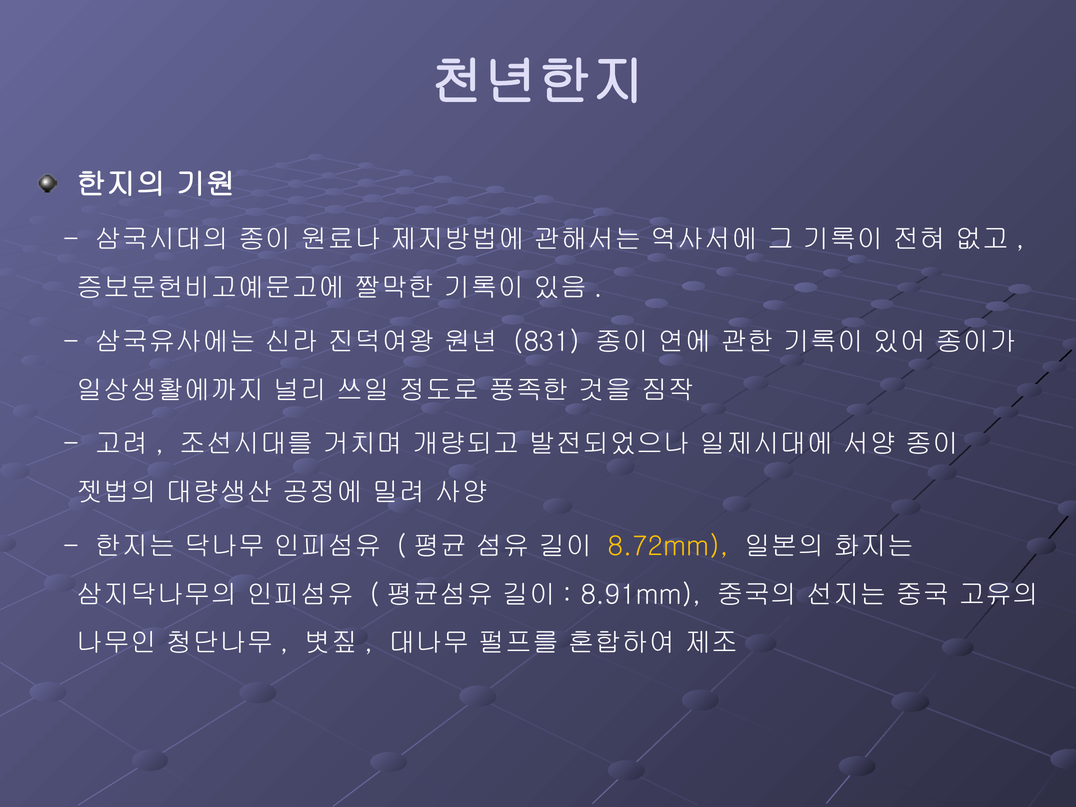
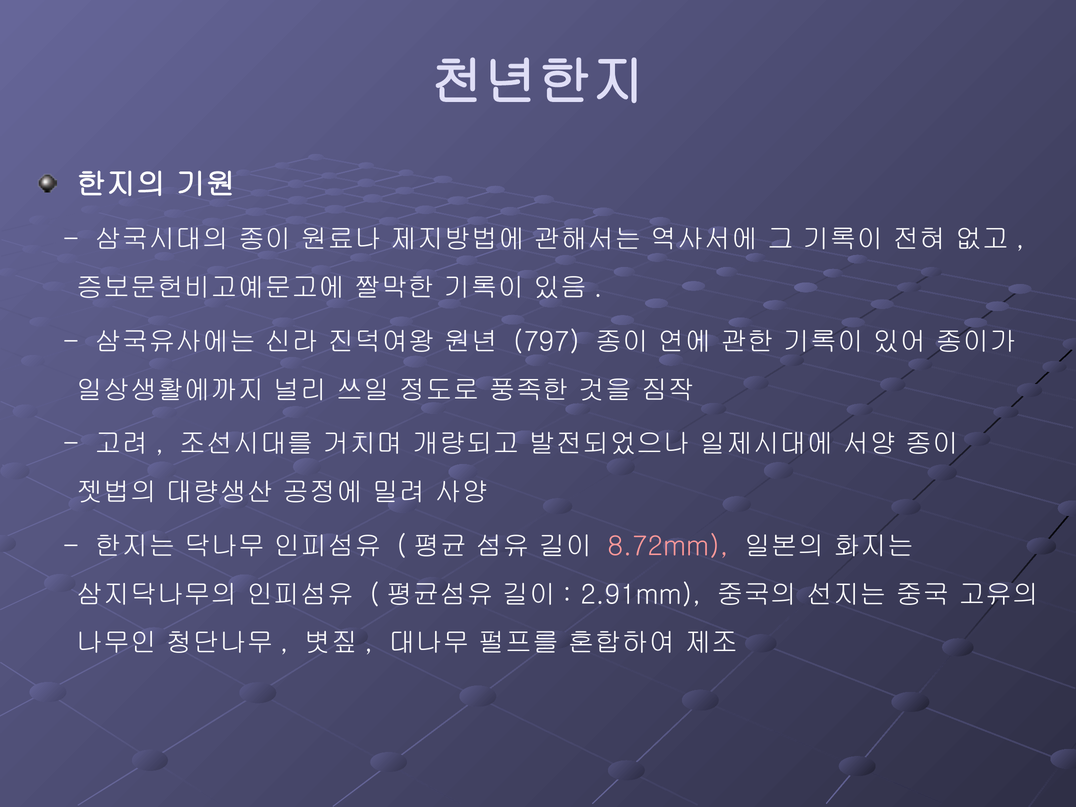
831: 831 -> 797
8.72mm colour: yellow -> pink
8.91mm: 8.91mm -> 2.91mm
